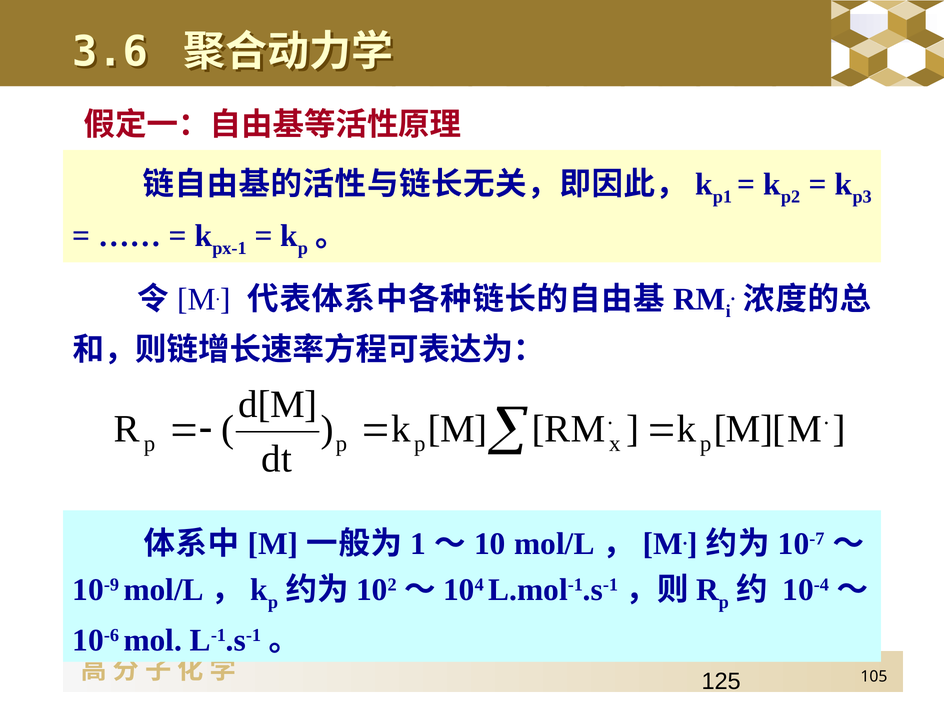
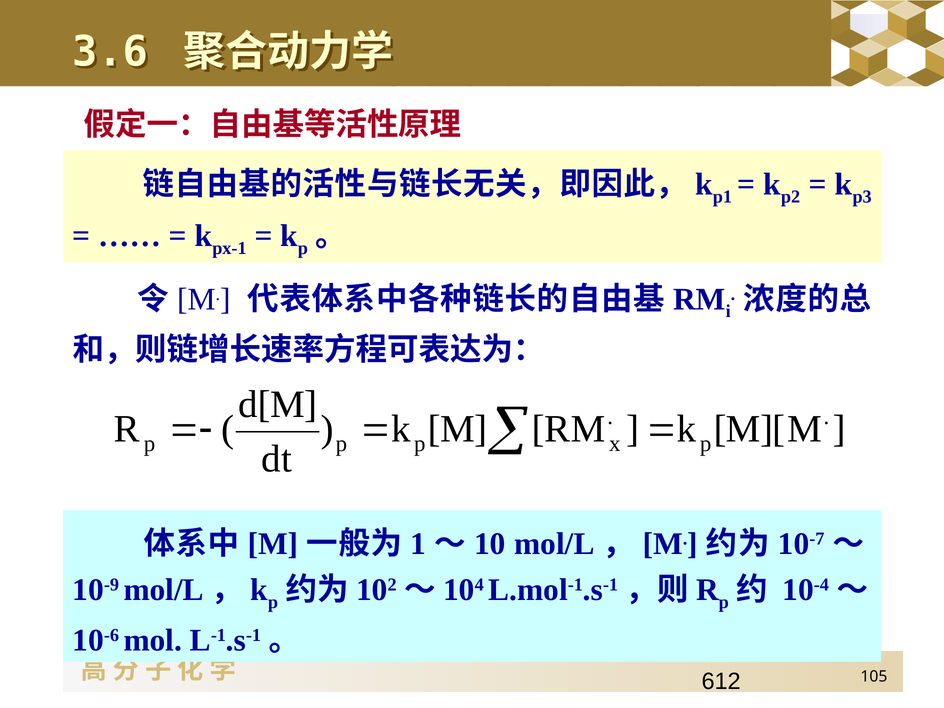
125: 125 -> 612
